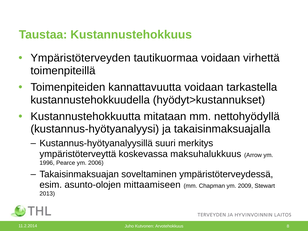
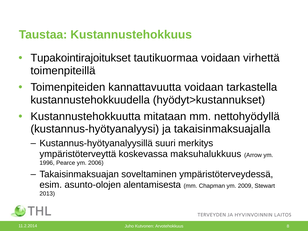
Ympäristöterveyden: Ympäristöterveyden -> Tupakointirajoitukset
mittaamiseen: mittaamiseen -> alentamisesta
